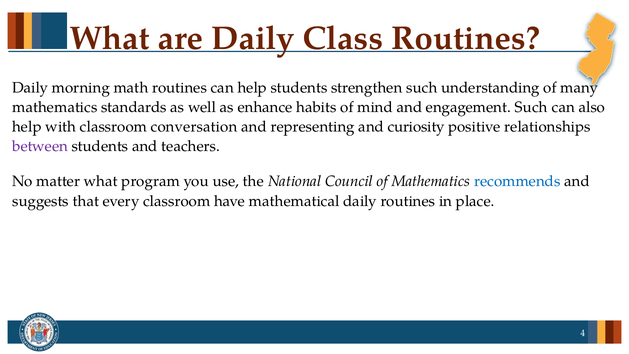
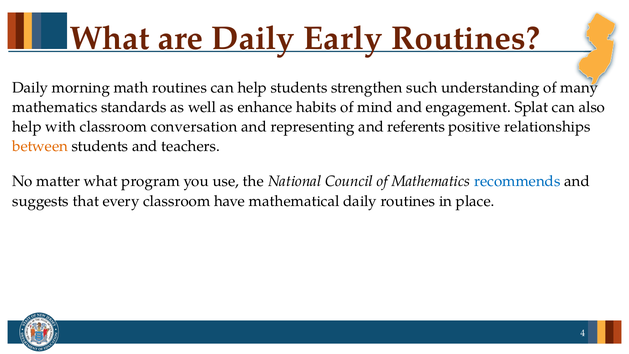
Class: Class -> Early
engagement Such: Such -> Splat
curiosity: curiosity -> referents
between colour: purple -> orange
